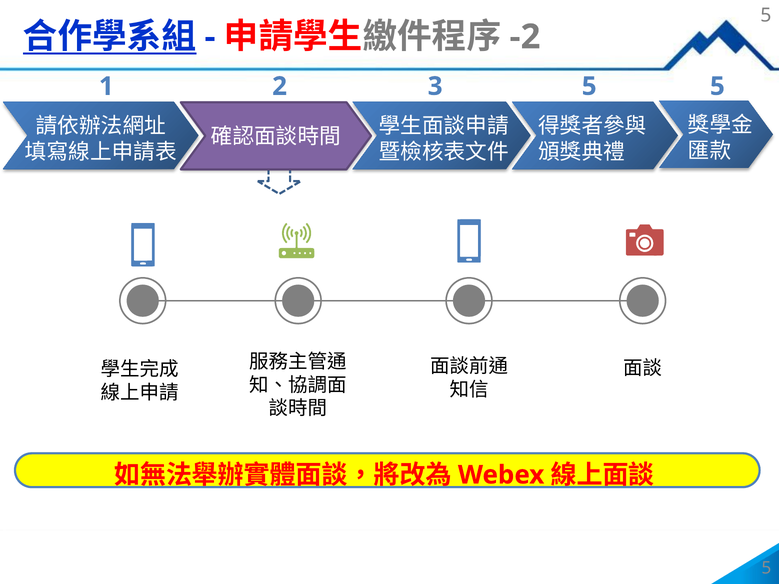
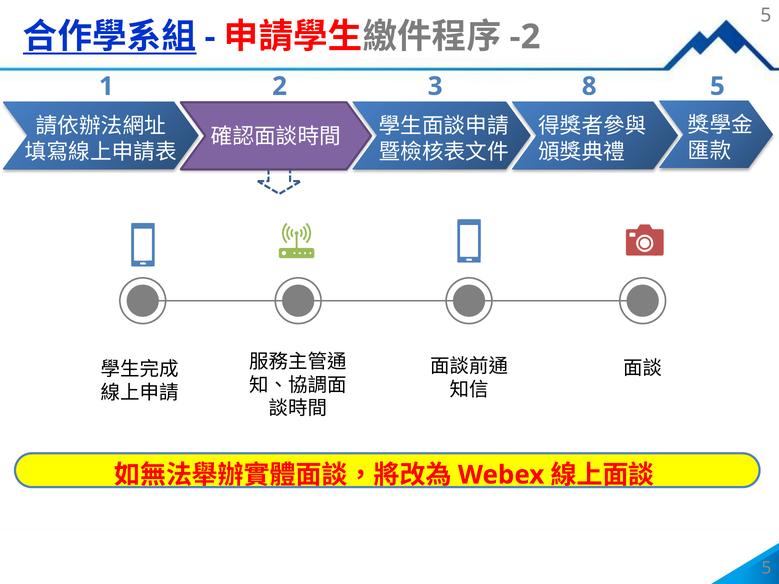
3 5: 5 -> 8
